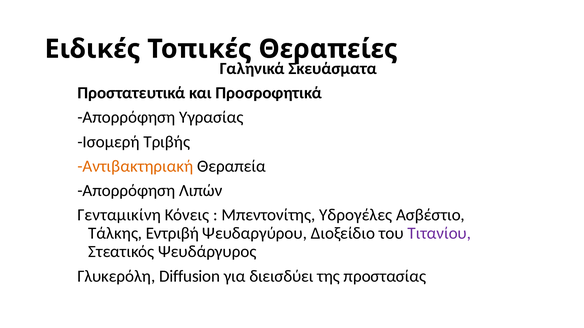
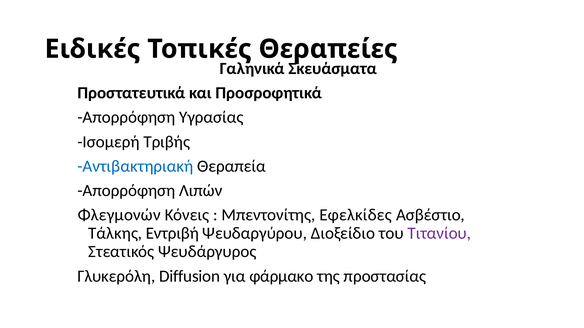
Αντιβακτηριακή colour: orange -> blue
Γενταμικίνη: Γενταμικίνη -> Φλεγμονών
Υδρογέλες: Υδρογέλες -> Εφελκίδες
διεισδύει: διεισδύει -> φάρμακο
